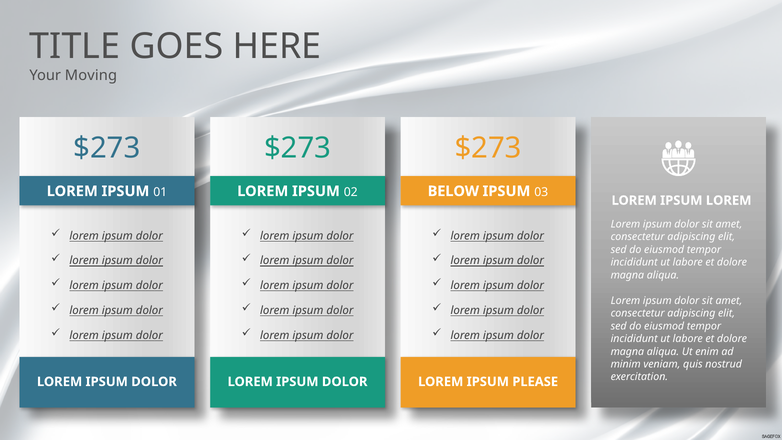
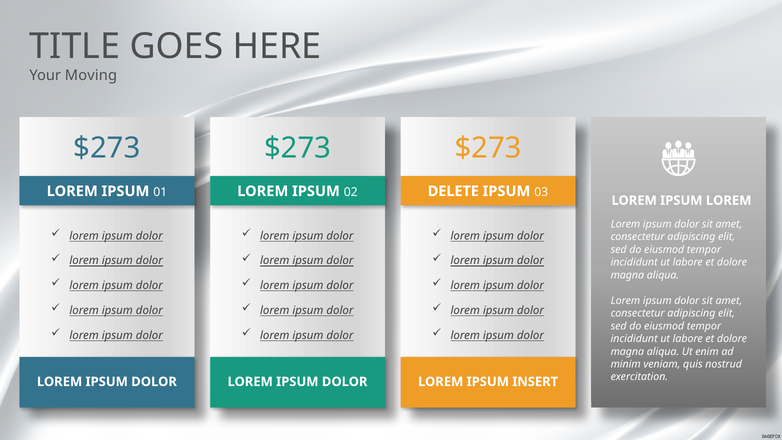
BELOW: BELOW -> DELETE
PLEASE: PLEASE -> INSERT
